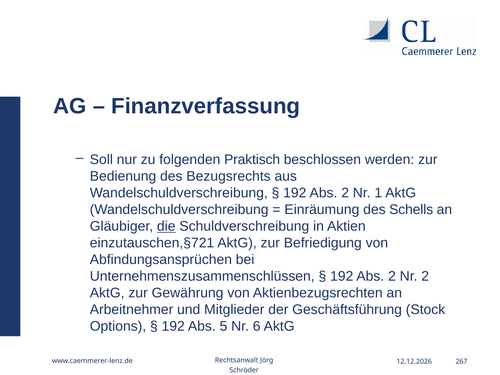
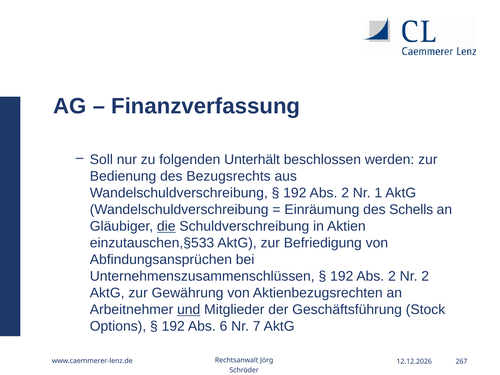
Praktisch: Praktisch -> Unterhält
einzutauschen,§721: einzutauschen,§721 -> einzutauschen,§533
und underline: none -> present
5: 5 -> 6
6: 6 -> 7
